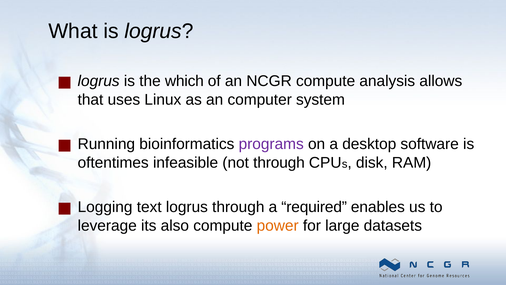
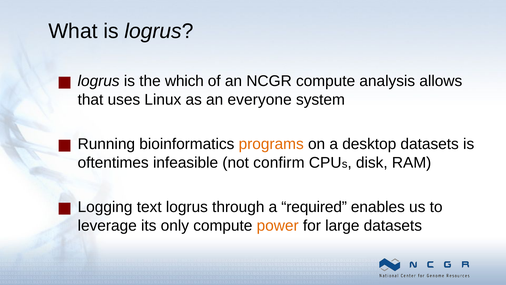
computer: computer -> everyone
programs colour: purple -> orange
desktop software: software -> datasets
not through: through -> confirm
also: also -> only
